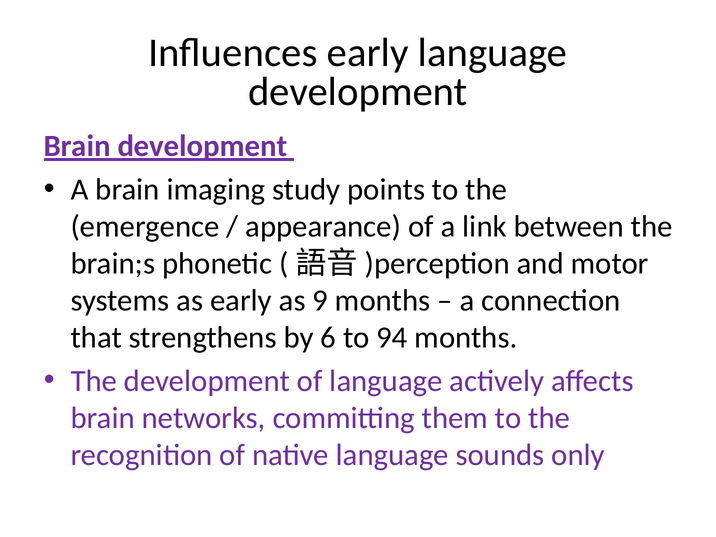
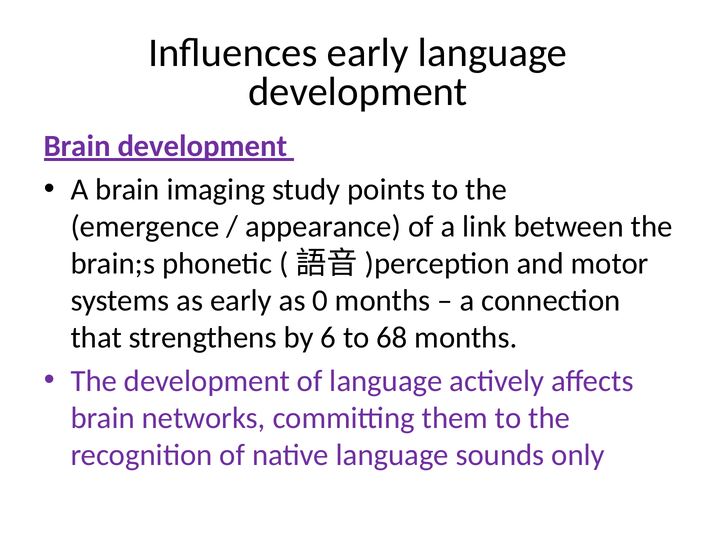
9: 9 -> 0
94: 94 -> 68
